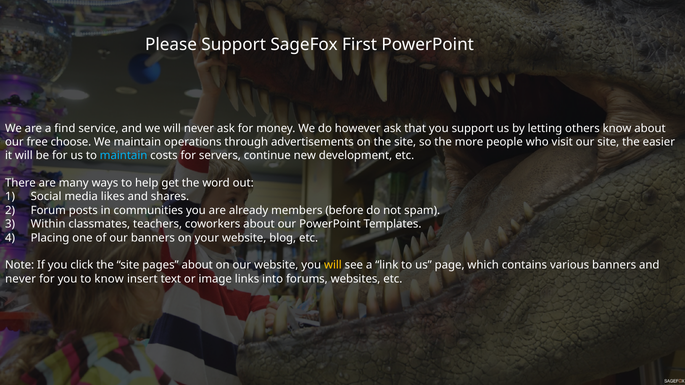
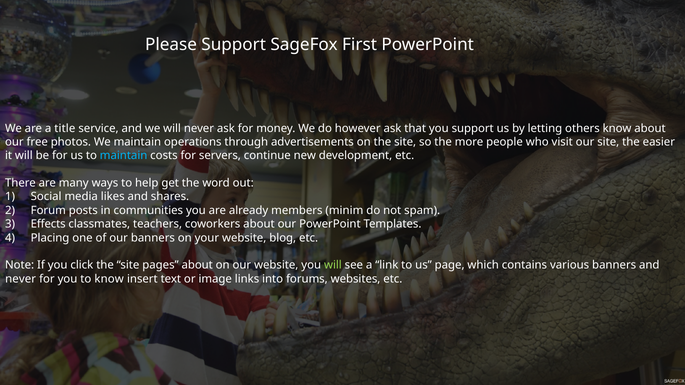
find: find -> title
choose: choose -> photos
before: before -> minim
Within: Within -> Effects
will at (333, 265) colour: yellow -> light green
